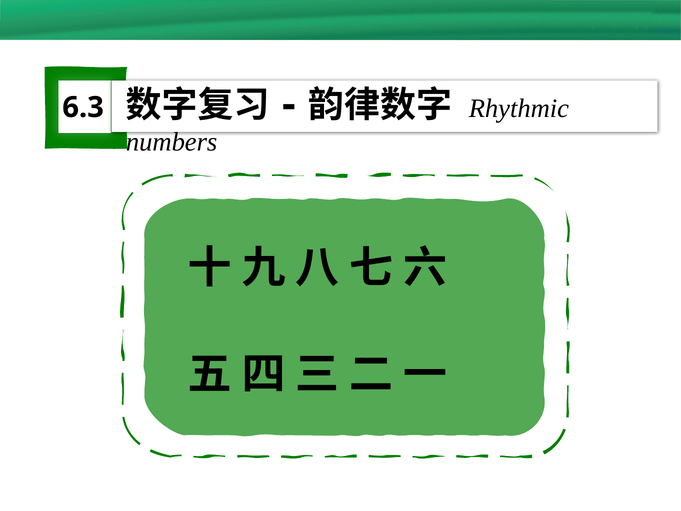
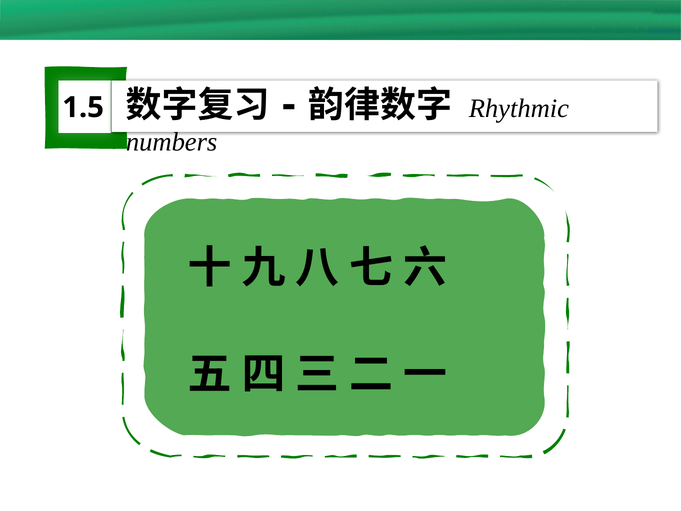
6.3: 6.3 -> 1.5
